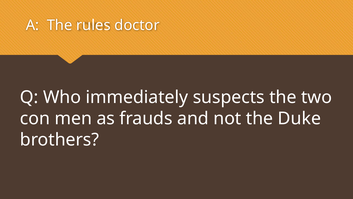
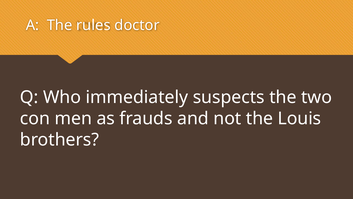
Duke: Duke -> Louis
